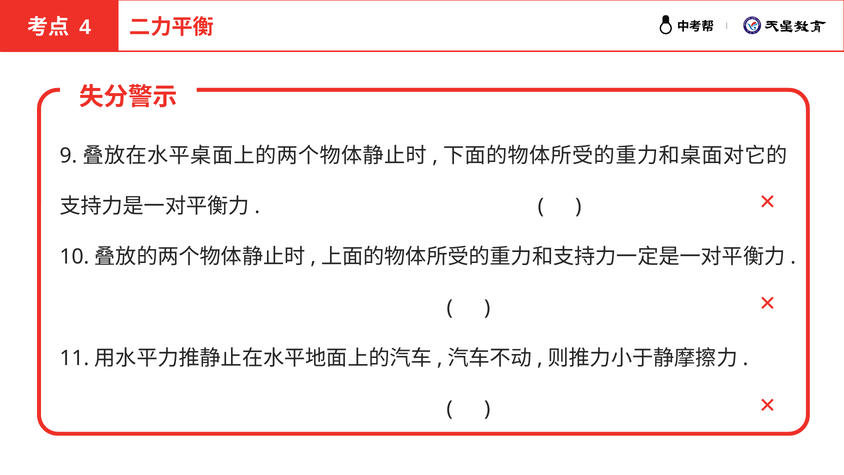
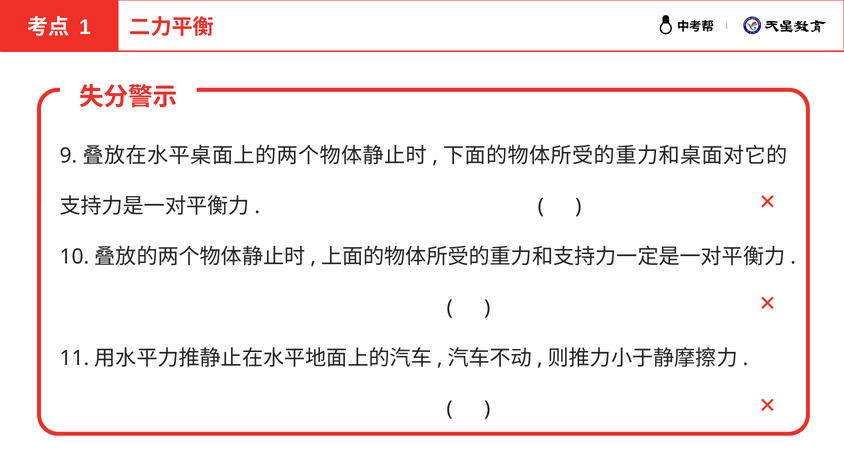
4: 4 -> 1
